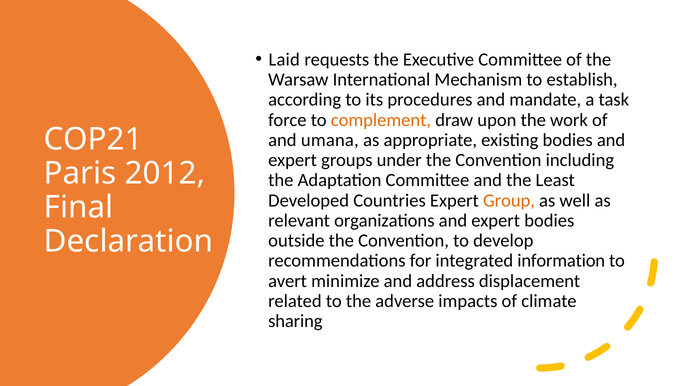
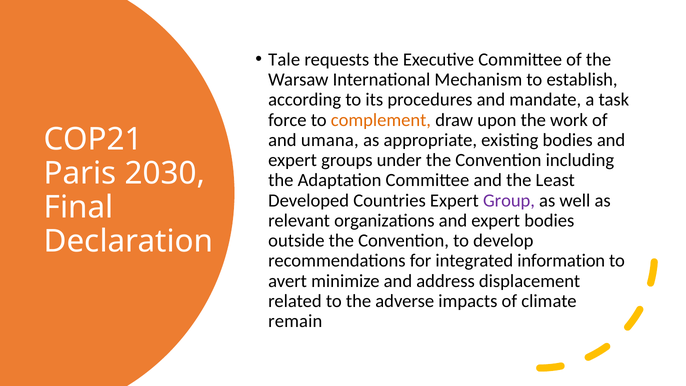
Laid: Laid -> Tale
2012: 2012 -> 2030
Group colour: orange -> purple
sharing: sharing -> remain
